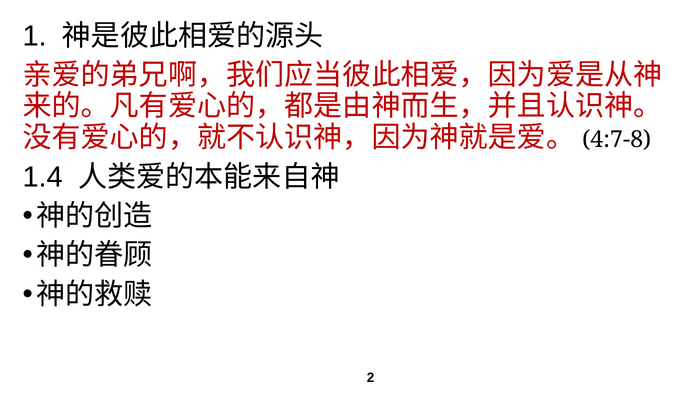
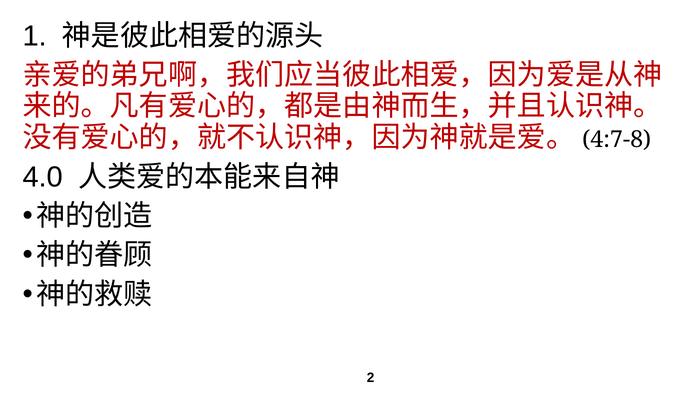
1.4: 1.4 -> 4.0
